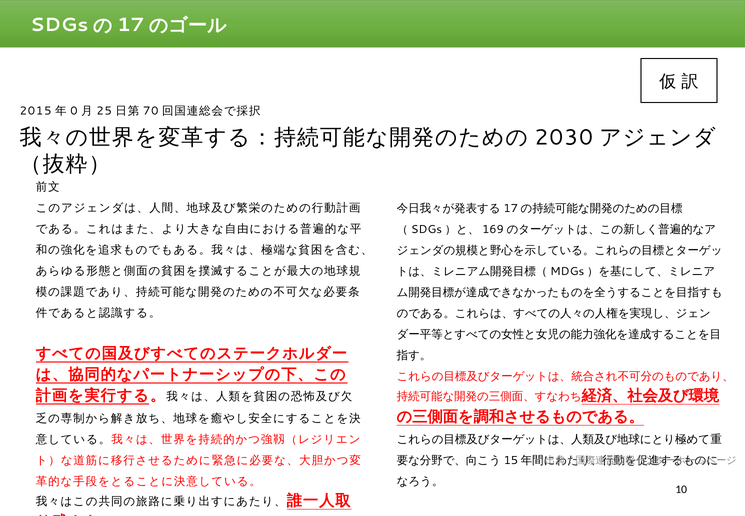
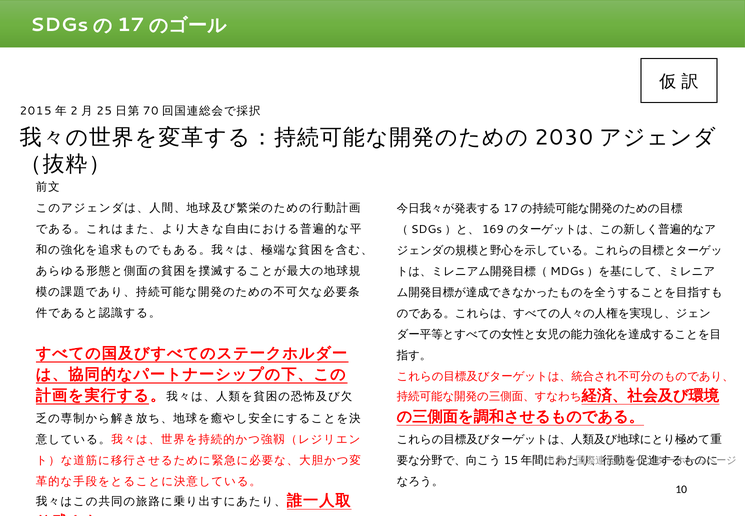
0: 0 -> 2
